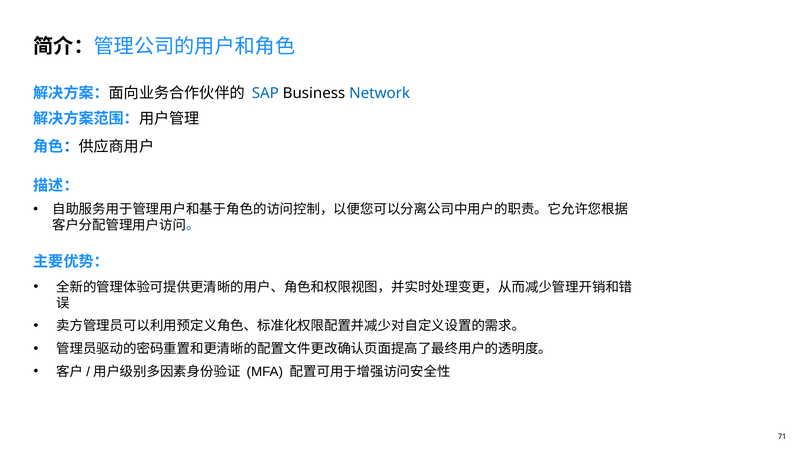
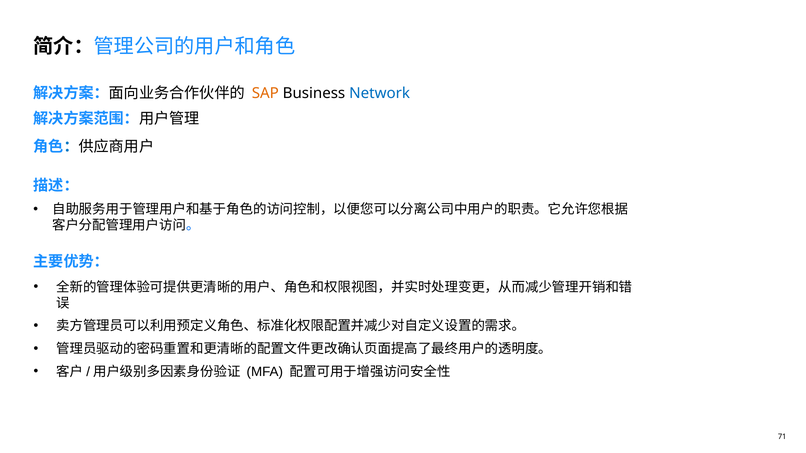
SAP colour: blue -> orange
